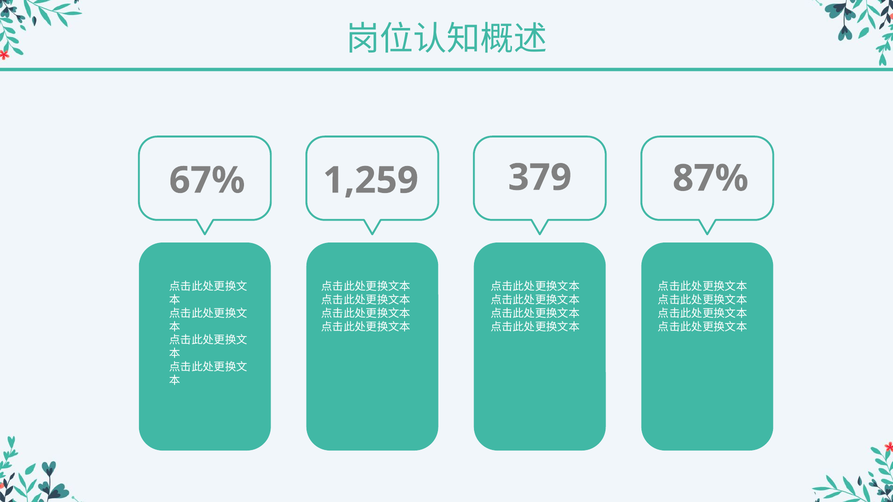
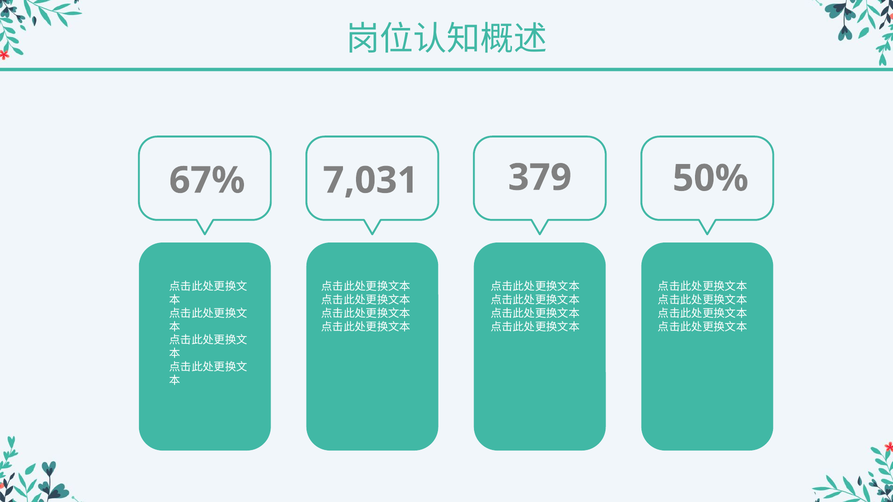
1,259: 1,259 -> 7,031
87%: 87% -> 50%
